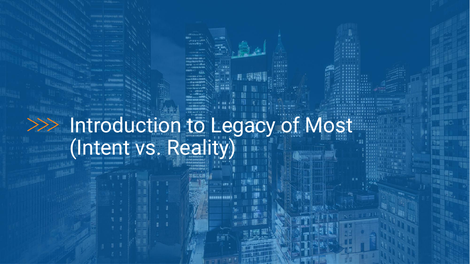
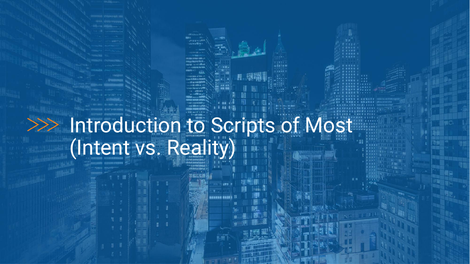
Legacy: Legacy -> Scripts
